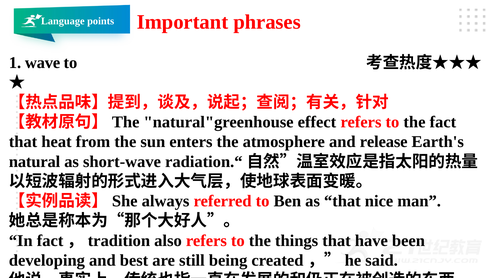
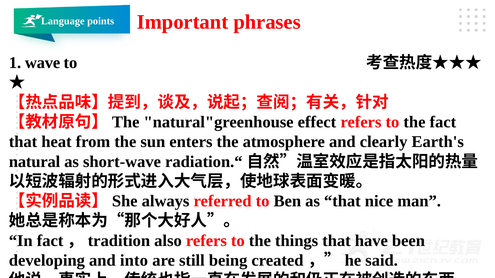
release: release -> clearly
best: best -> into
